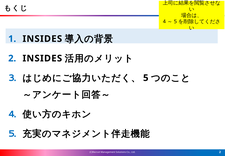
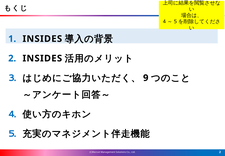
5 at (146, 78): 5 -> 9
